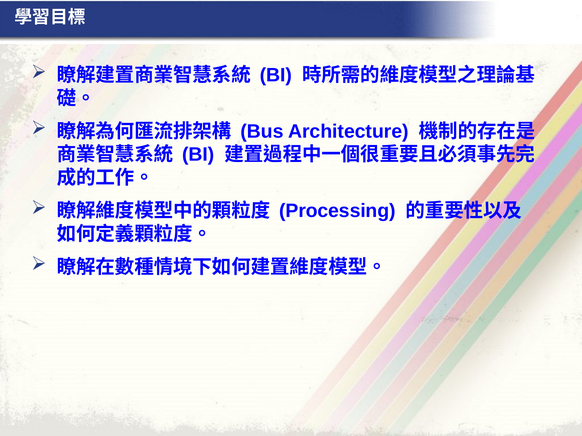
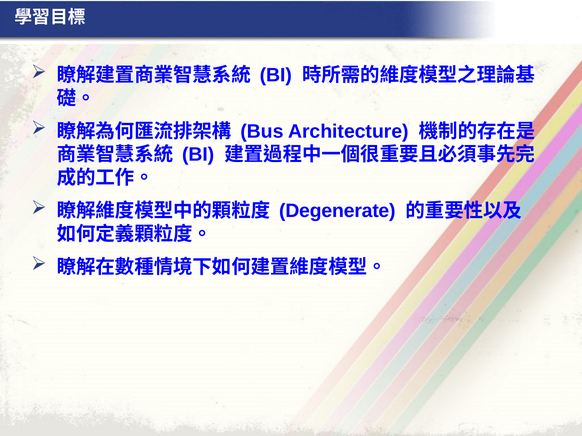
Processing: Processing -> Degenerate
